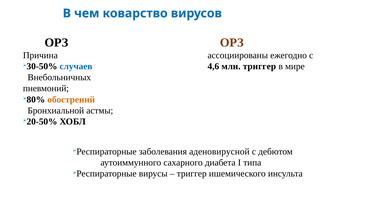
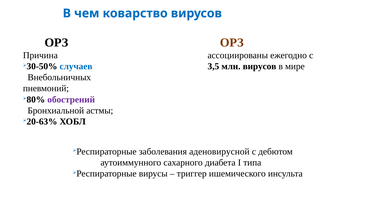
4,6: 4,6 -> 3,5
млн триггер: триггер -> вирусов
обострений colour: orange -> purple
20-50%: 20-50% -> 20-63%
